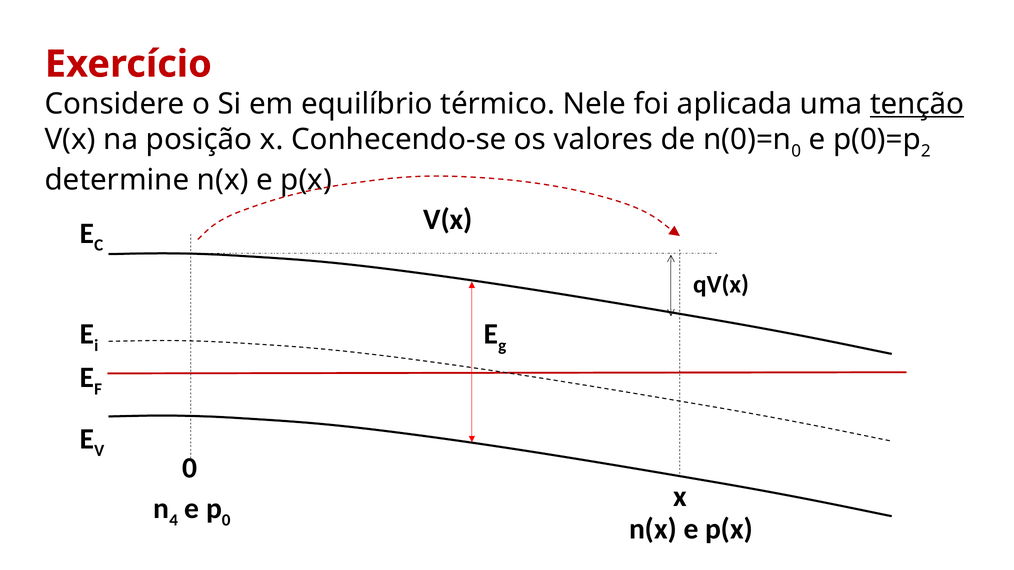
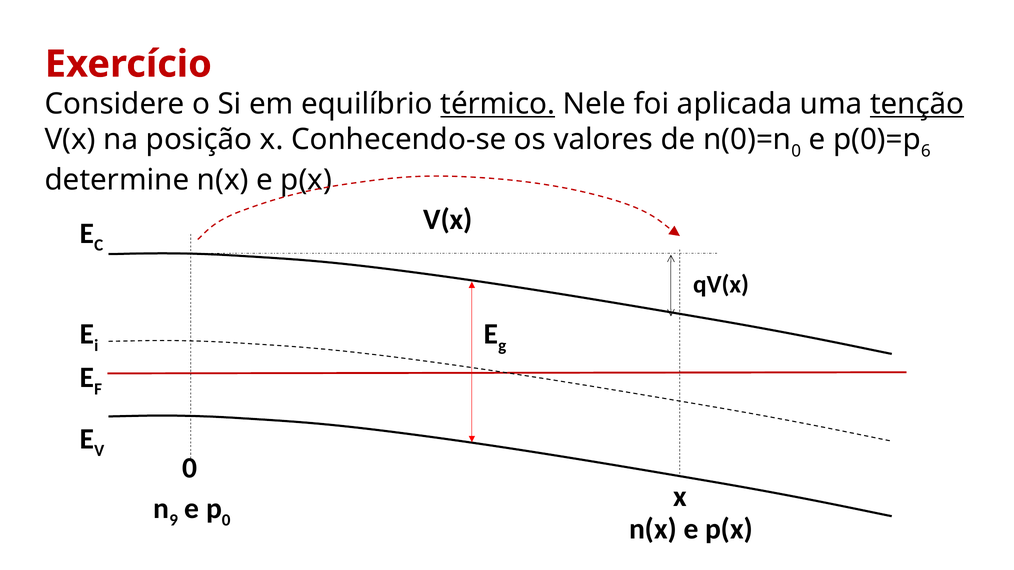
térmico underline: none -> present
2: 2 -> 6
4: 4 -> 9
